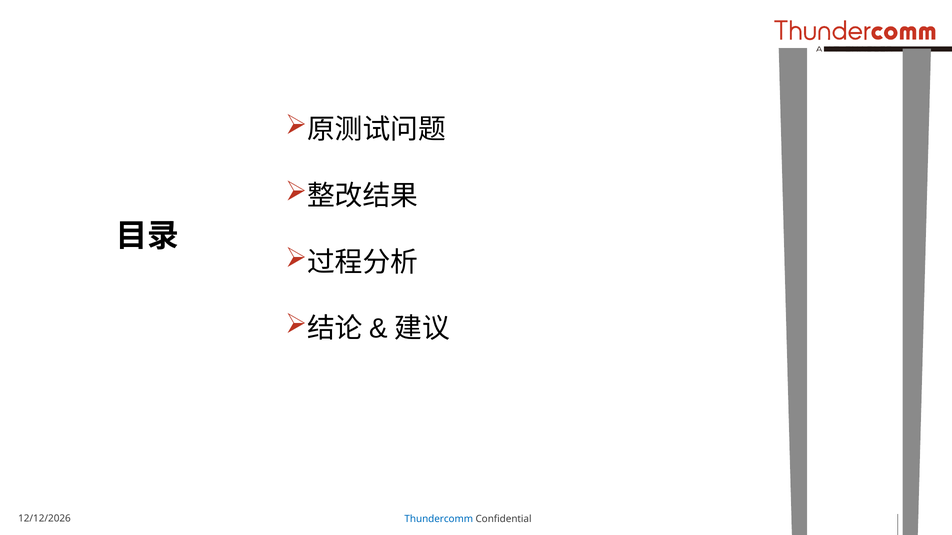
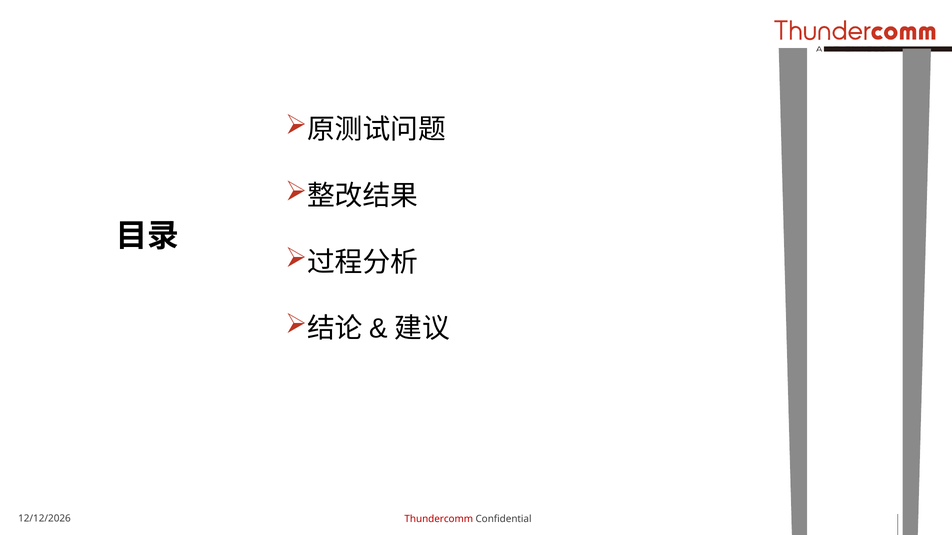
Thundercomm colour: blue -> red
